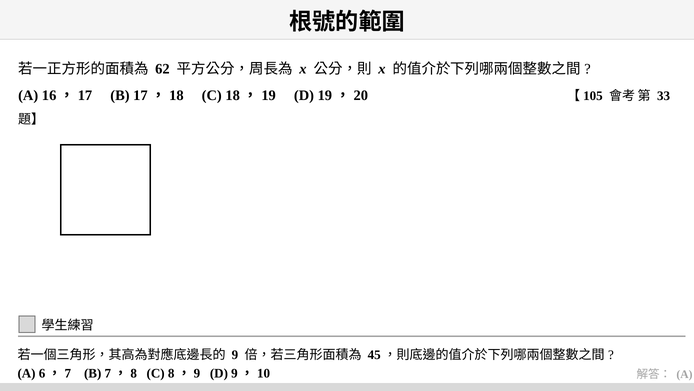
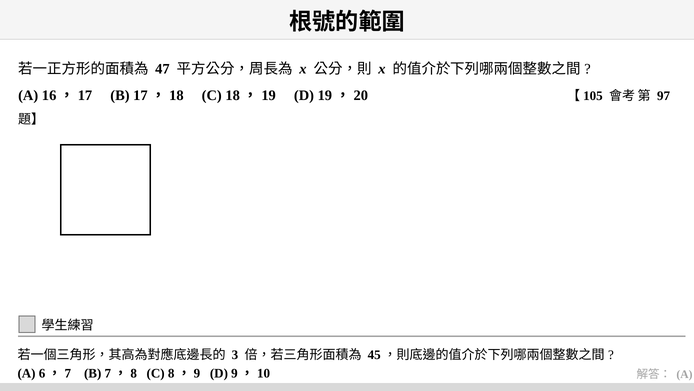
62: 62 -> 47
33: 33 -> 97
9: 9 -> 3
